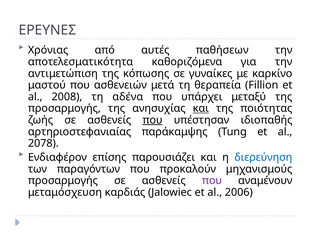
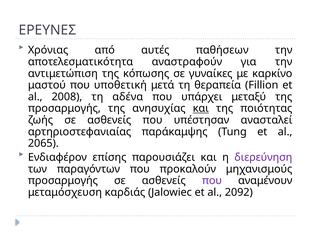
καθοριζόμενα: καθοριζόμενα -> αναστραφούν
ασθενειών: ασθενειών -> υποθετική
που at (153, 120) underline: present -> none
ιδιοπαθής: ιδιοπαθής -> ανασταλεί
2078: 2078 -> 2065
διερεύνηση colour: blue -> purple
2006: 2006 -> 2092
